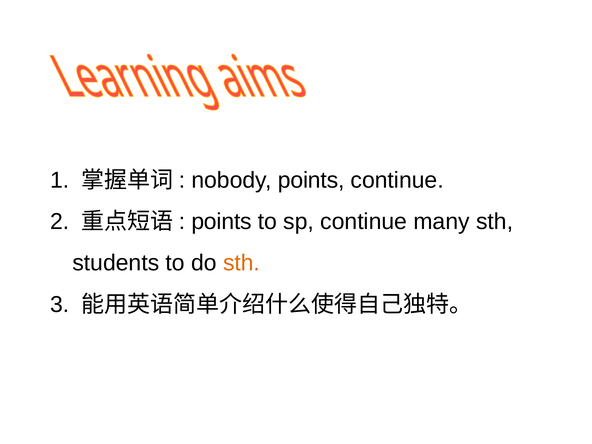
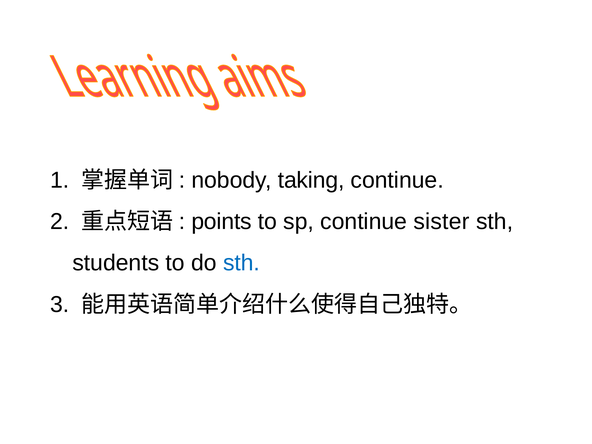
nobody points: points -> taking
many: many -> sister
sth at (242, 263) colour: orange -> blue
